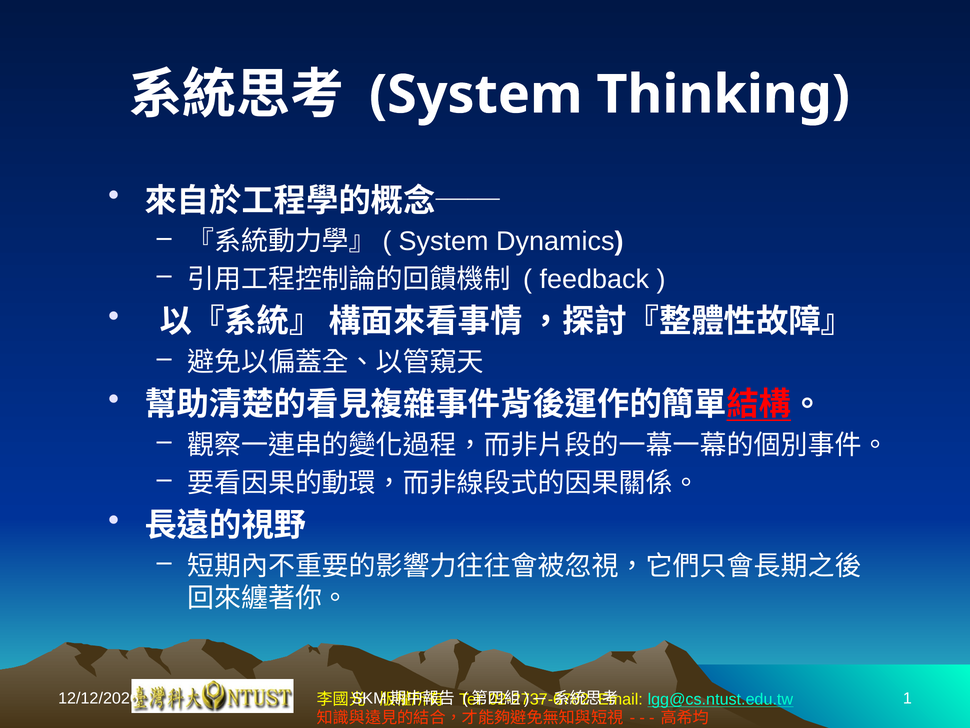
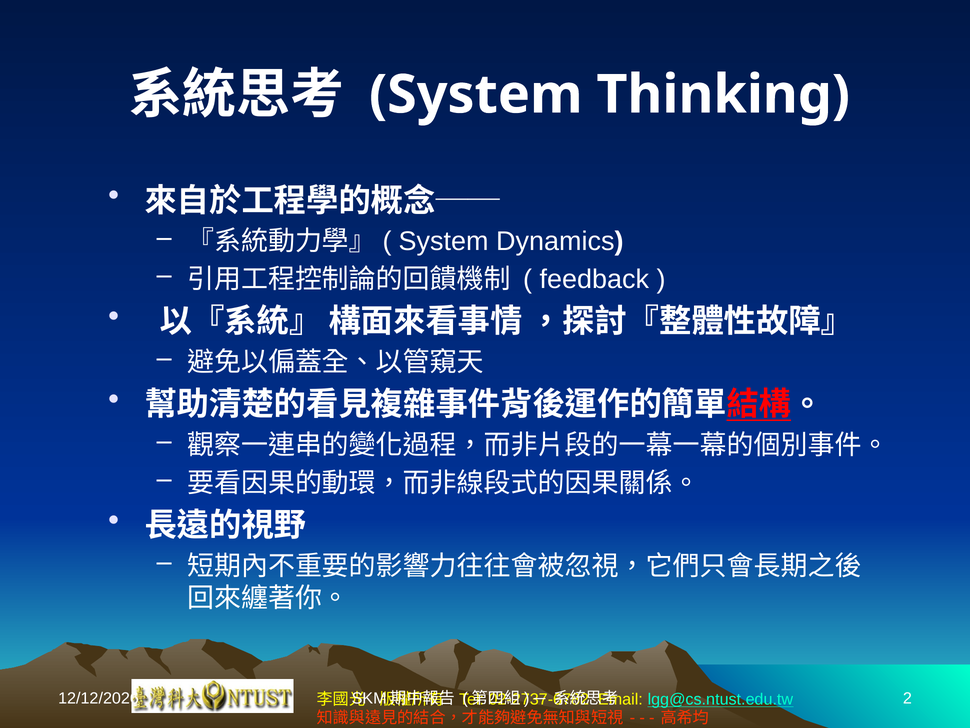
1: 1 -> 2
